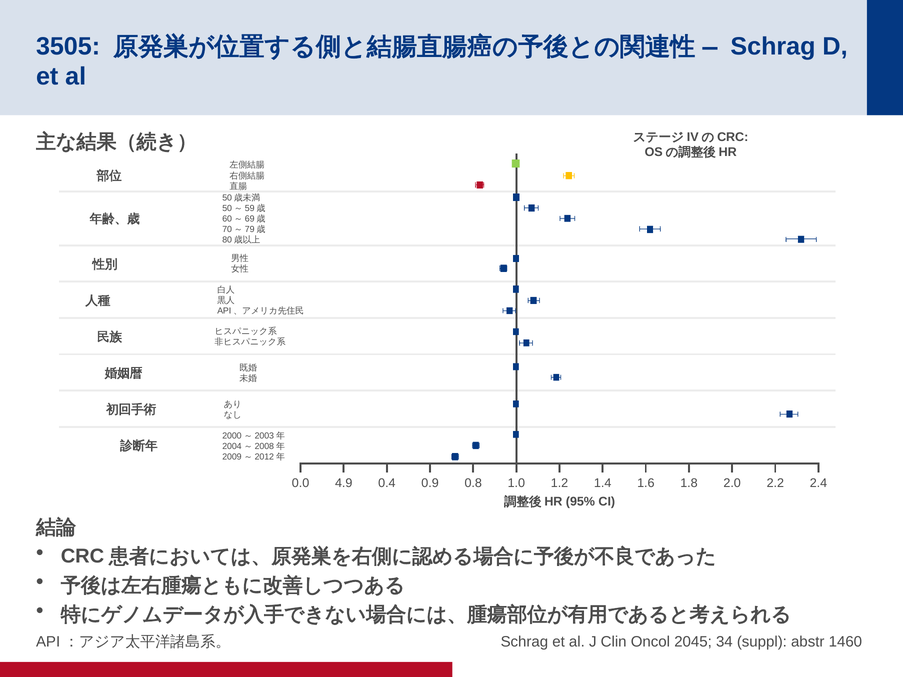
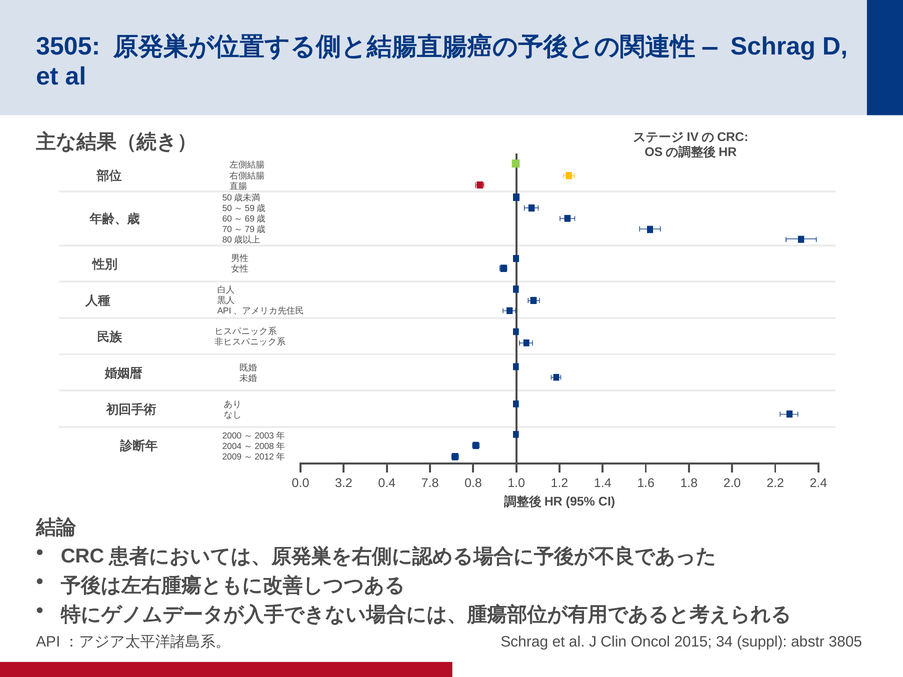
4.9: 4.9 -> 3.2
0.9: 0.9 -> 7.8
2045: 2045 -> 2015
1460: 1460 -> 3805
